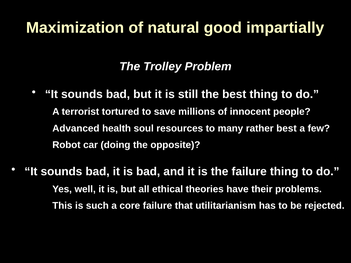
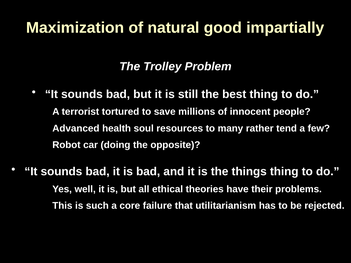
rather best: best -> tend
the failure: failure -> things
